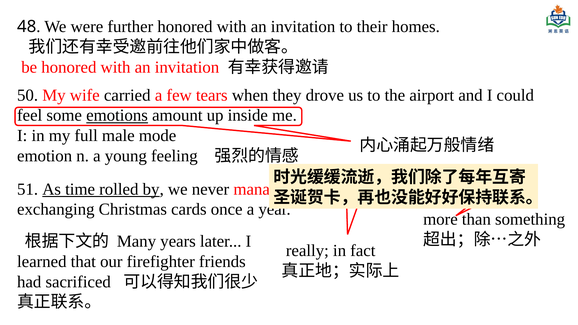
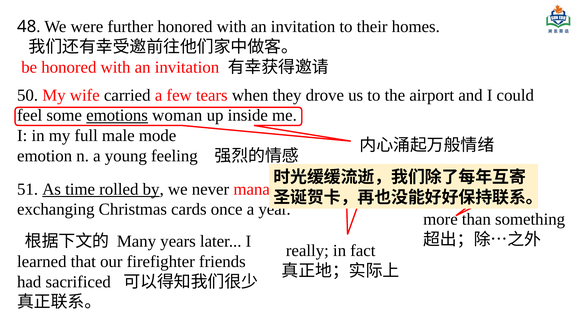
amount: amount -> woman
